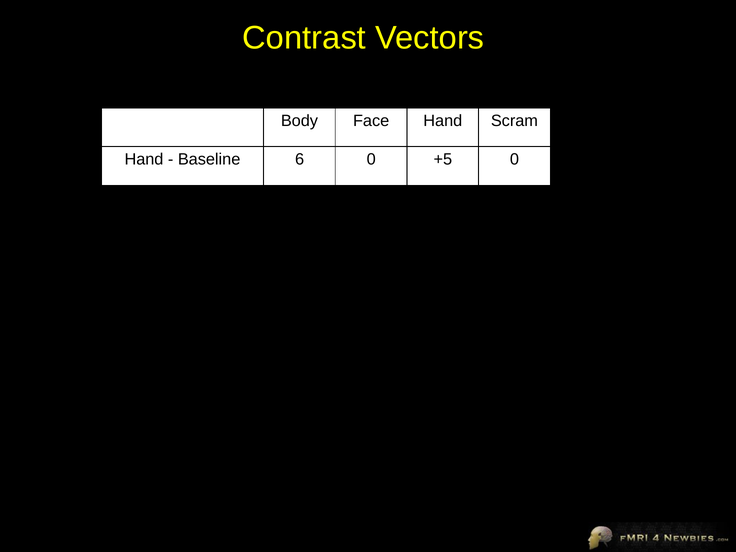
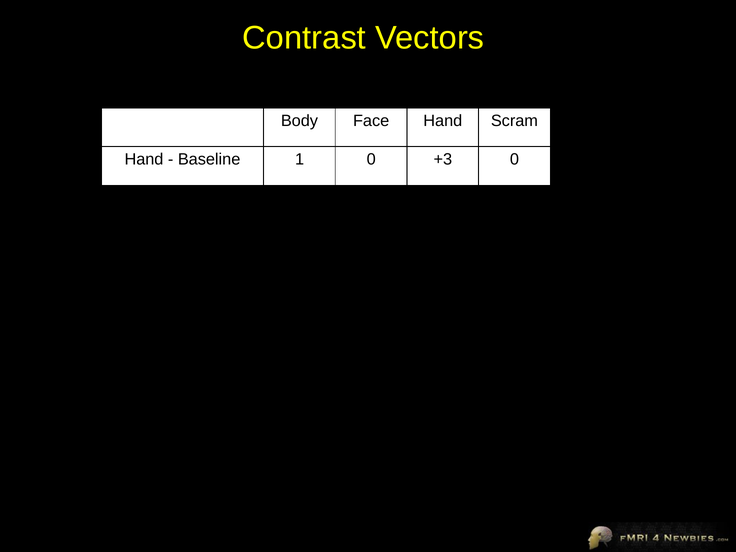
6: 6 -> 1
+5: +5 -> +3
